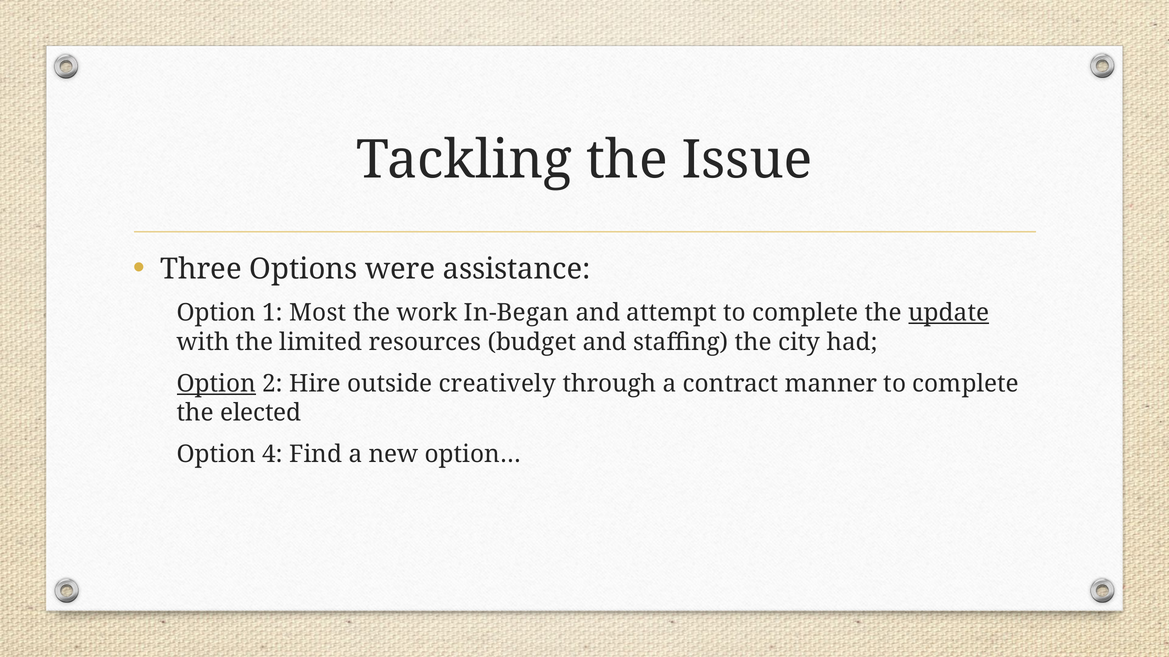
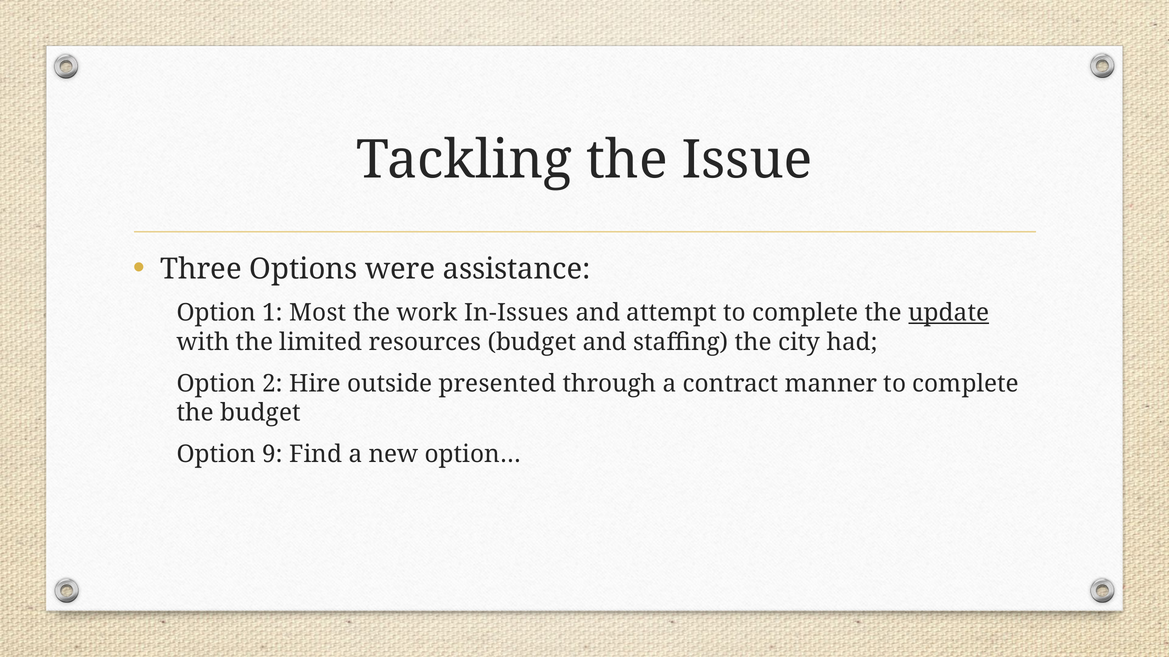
In-Began: In-Began -> In-Issues
Option at (216, 384) underline: present -> none
creatively: creatively -> presented
the elected: elected -> budget
4: 4 -> 9
